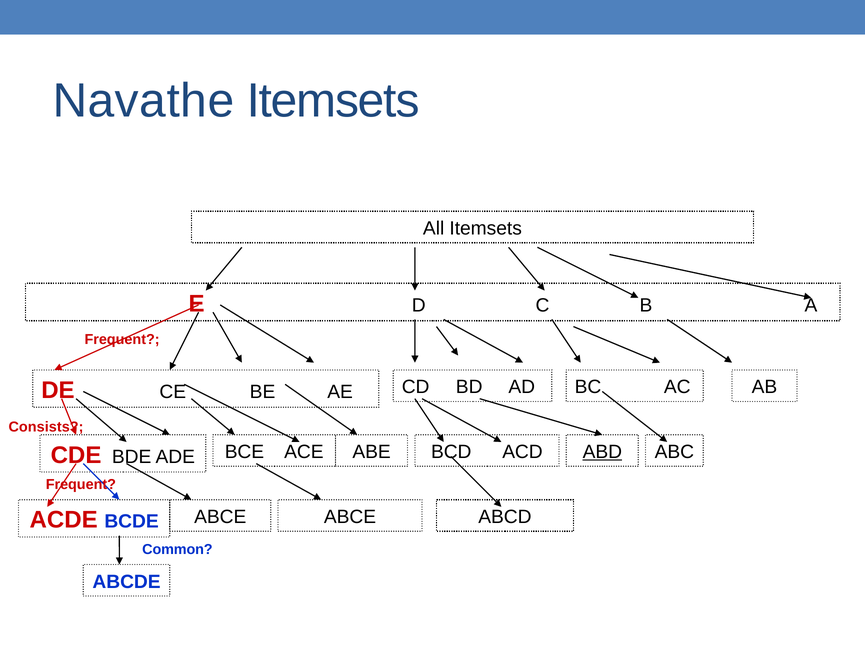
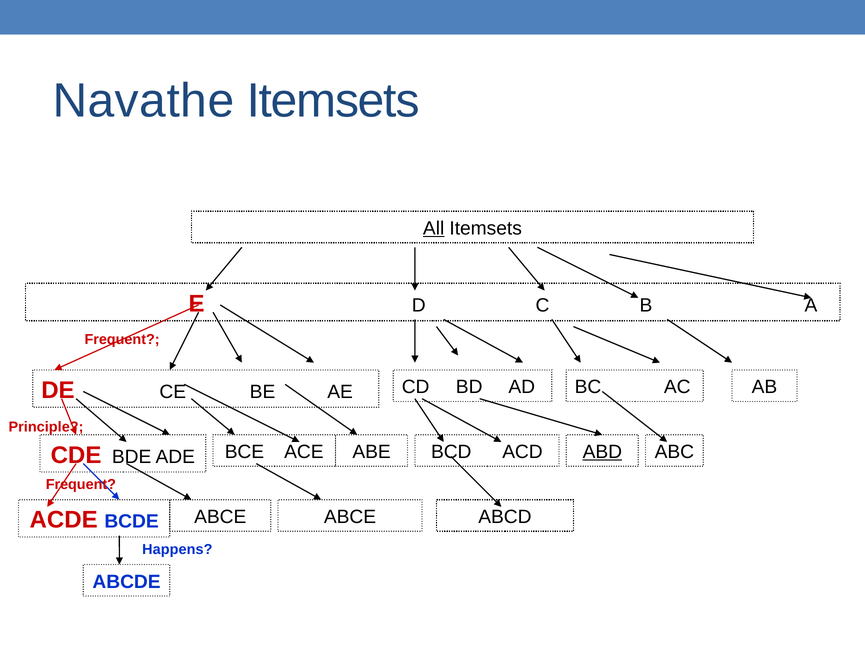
All underline: none -> present
Consists: Consists -> Principle
Common: Common -> Happens
